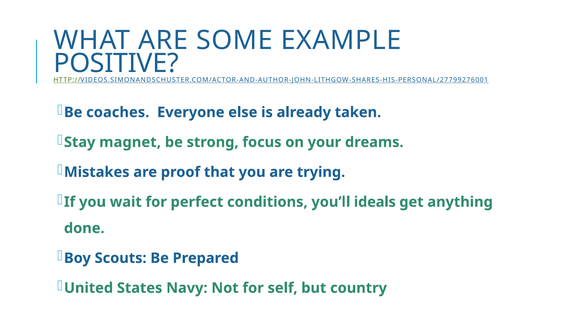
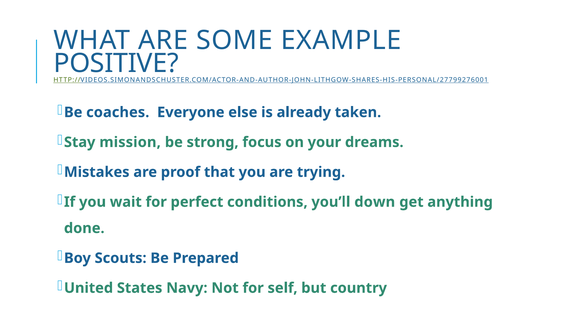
magnet: magnet -> mission
ideals: ideals -> down
